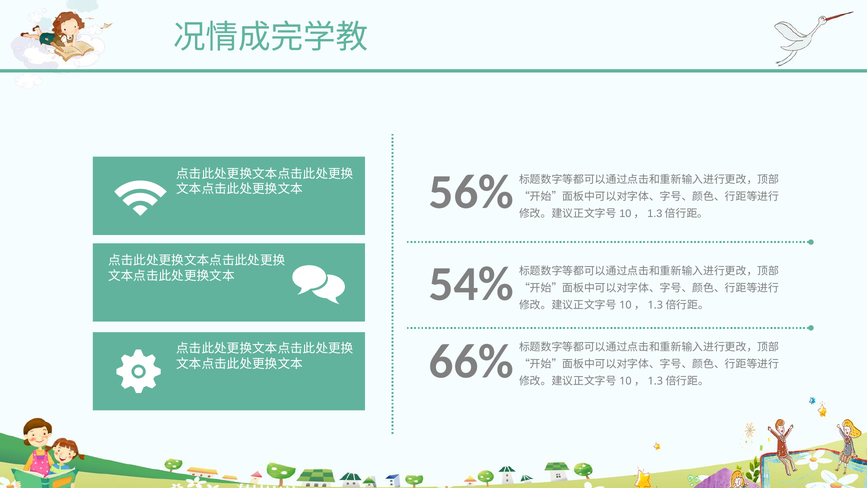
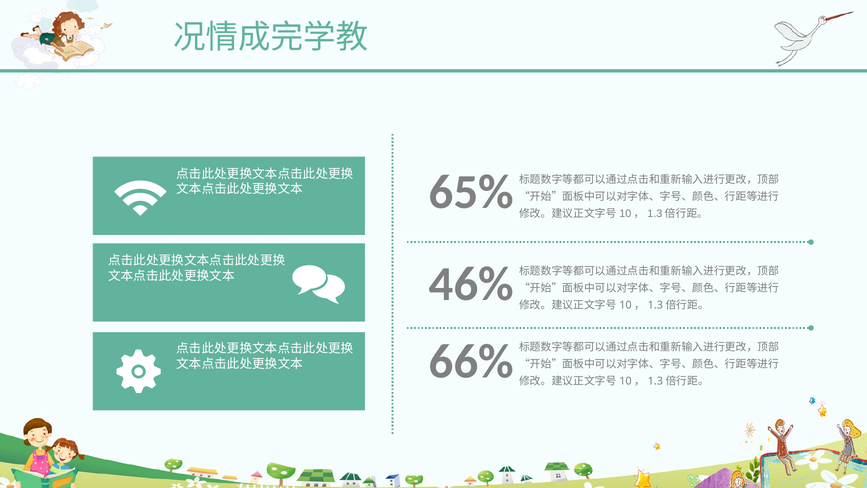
56%: 56% -> 65%
54%: 54% -> 46%
